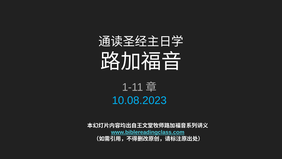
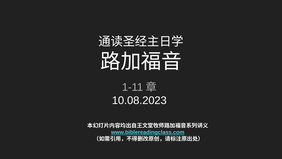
10.08.2023 colour: light blue -> white
